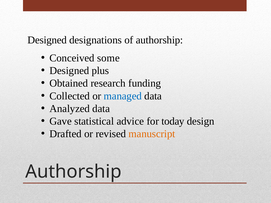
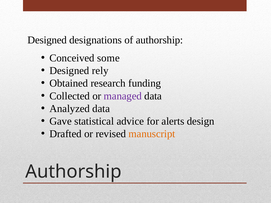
plus: plus -> rely
managed colour: blue -> purple
today: today -> alerts
